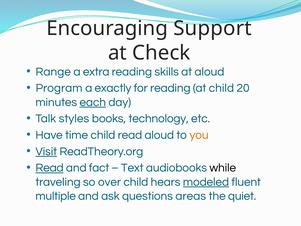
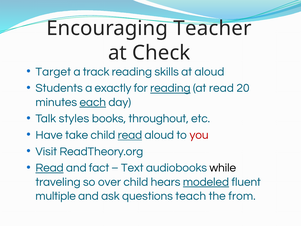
Support: Support -> Teacher
Range: Range -> Target
extra: extra -> track
Program: Program -> Students
reading at (170, 88) underline: none -> present
at child: child -> read
technology: technology -> throughout
time: time -> take
read at (130, 135) underline: none -> present
you colour: orange -> red
Visit underline: present -> none
areas: areas -> teach
quiet: quiet -> from
